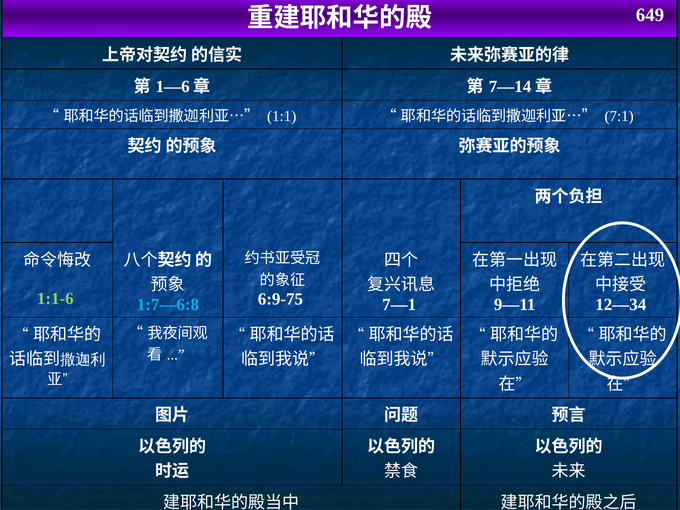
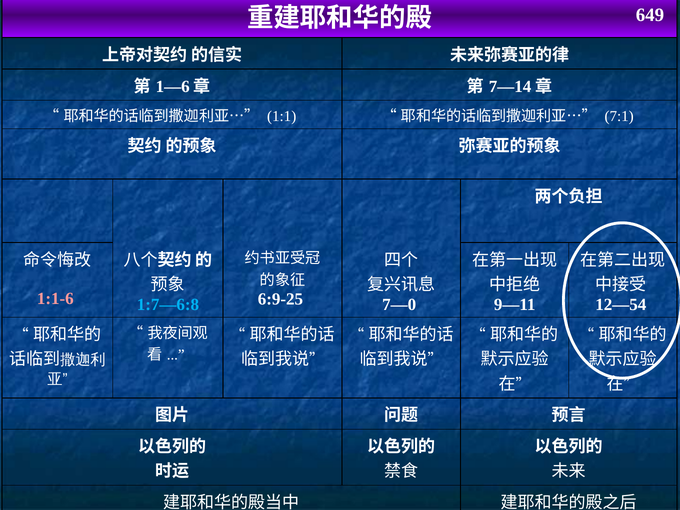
1:1-6 colour: light green -> pink
6:9-75: 6:9-75 -> 6:9-25
7—1: 7—1 -> 7—0
12—34: 12—34 -> 12—54
